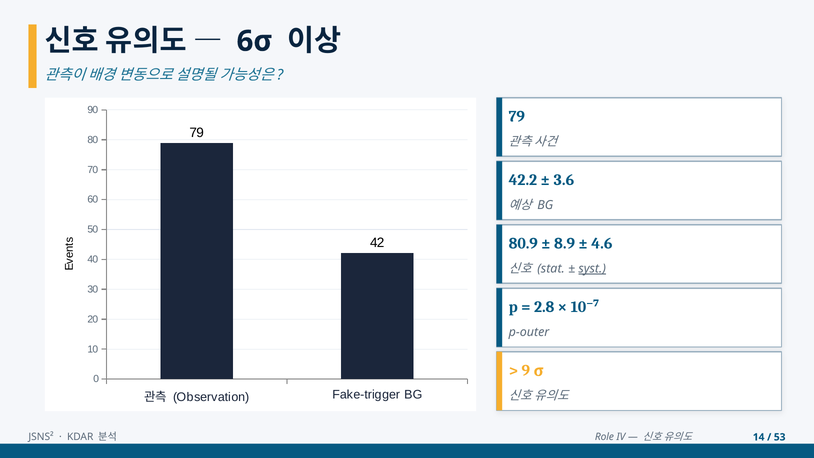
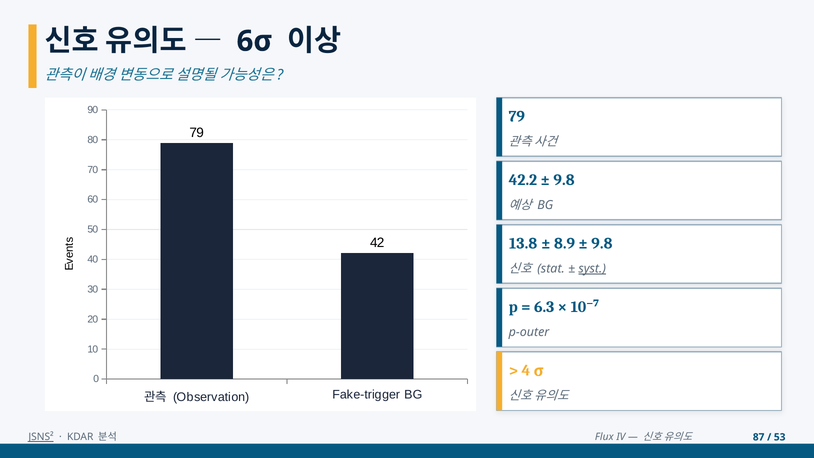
3.6 at (564, 180): 3.6 -> 9.8
80.9: 80.9 -> 13.8
4.6 at (602, 244): 4.6 -> 9.8
2.8: 2.8 -> 6.3
9: 9 -> 4
14: 14 -> 87
JSNS² underline: none -> present
Role: Role -> Flux
